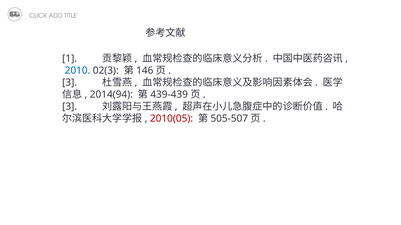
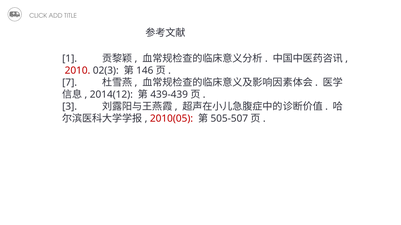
2010 colour: blue -> red
3 at (70, 83): 3 -> 7
2014(94: 2014(94 -> 2014(12
